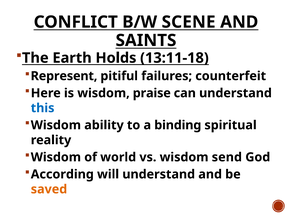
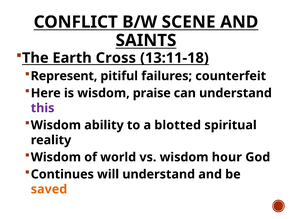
Holds: Holds -> Cross
this colour: blue -> purple
binding: binding -> blotted
send: send -> hour
According: According -> Continues
